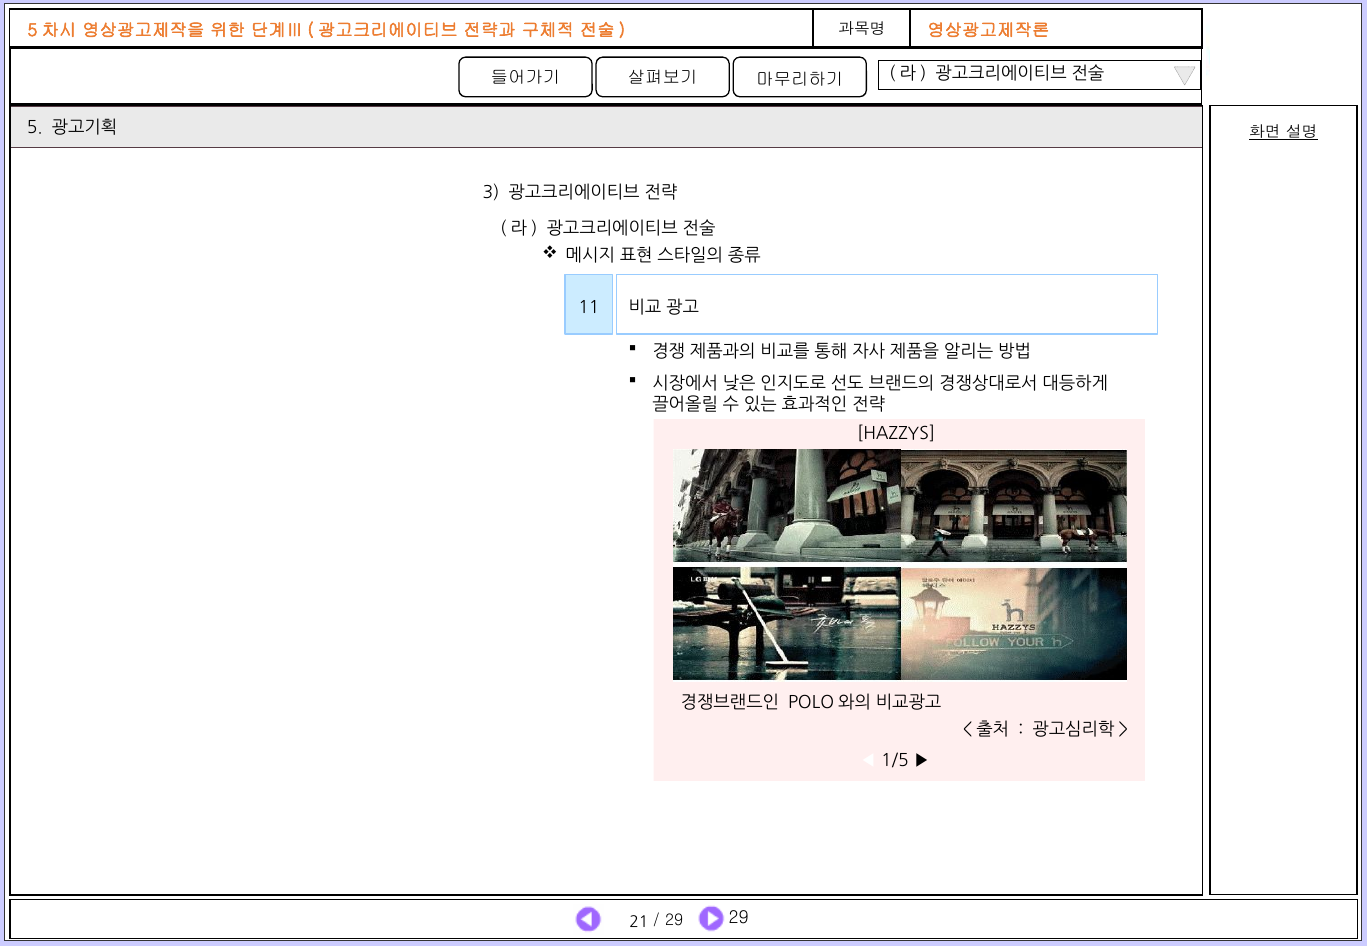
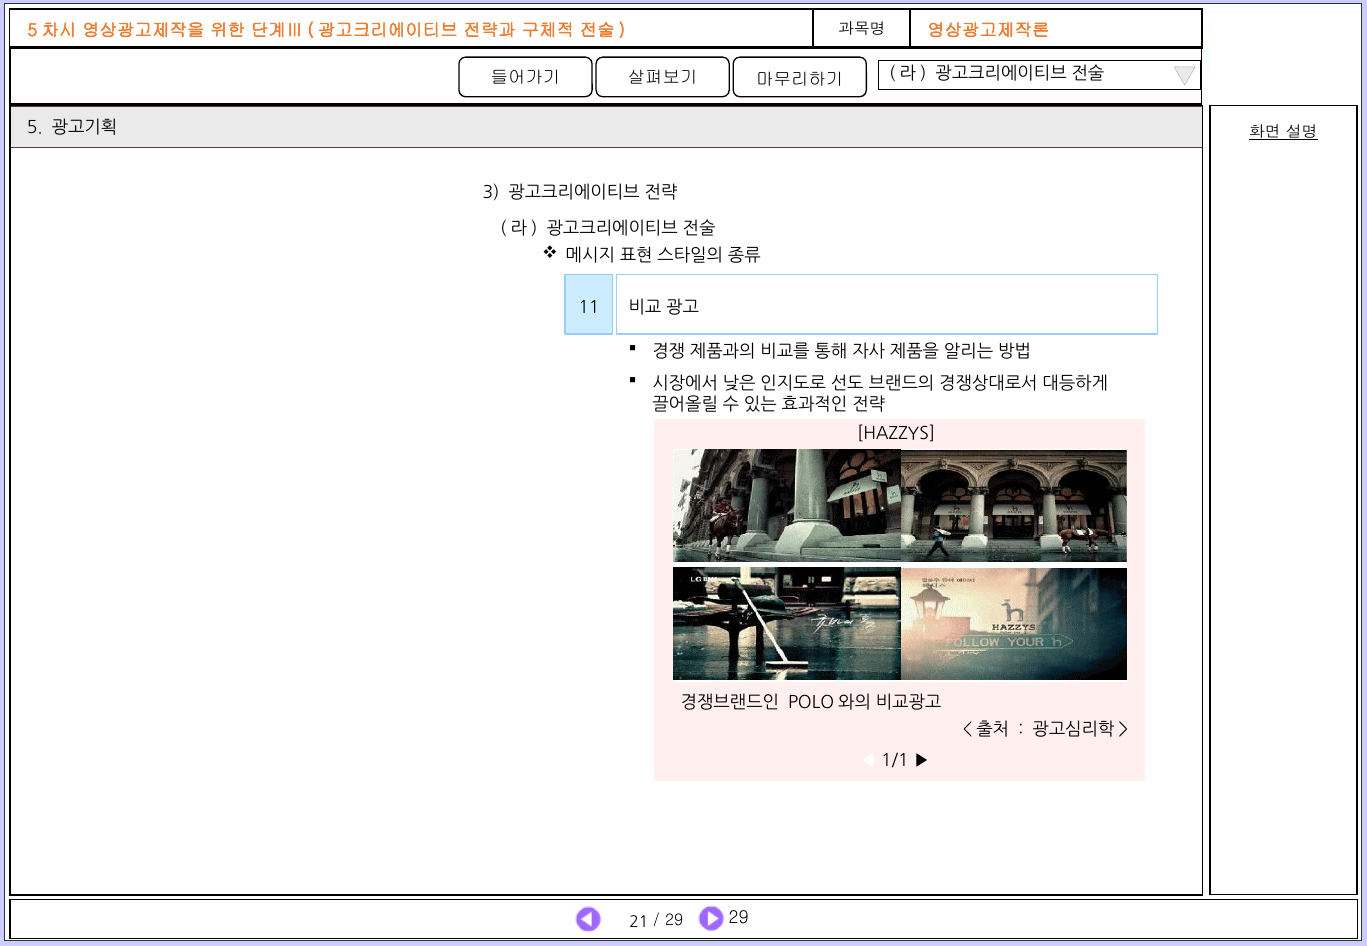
1/5: 1/5 -> 1/1
